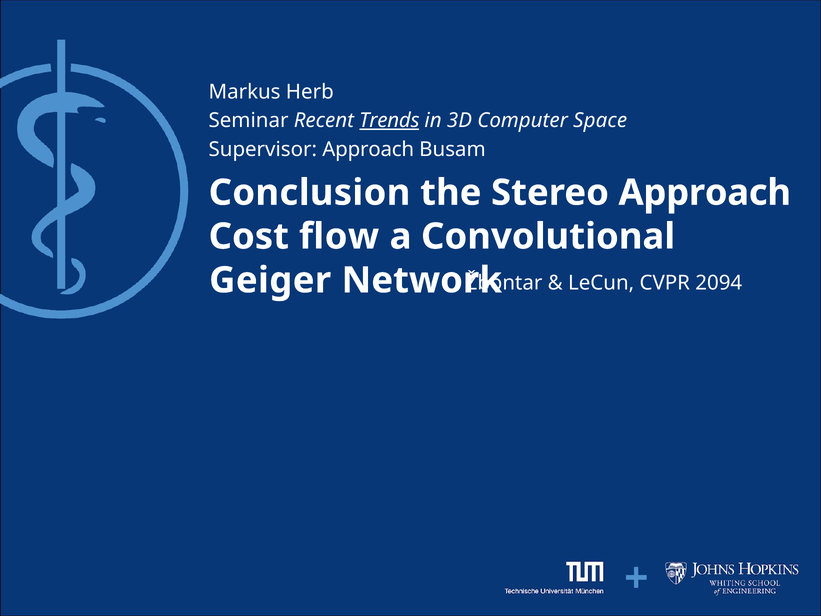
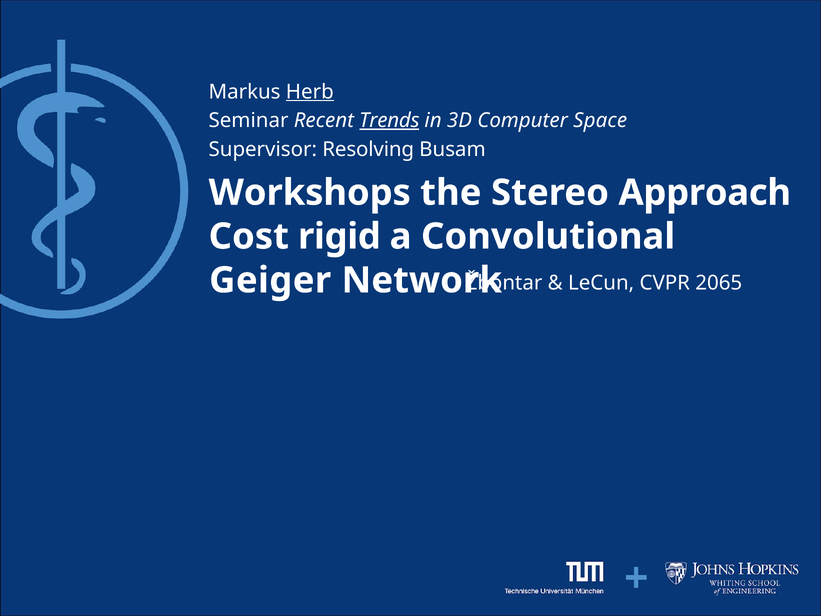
Herb underline: none -> present
Supervisor Approach: Approach -> Resolving
Conclusion: Conclusion -> Workshops
flow: flow -> rigid
2094: 2094 -> 2065
